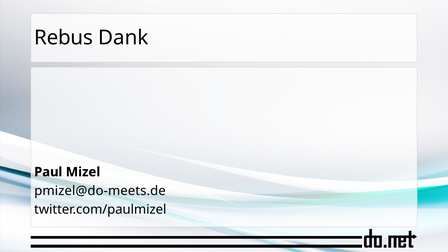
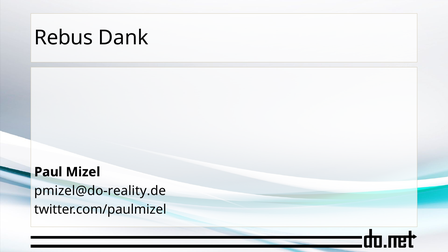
pmizel@do-meets.de: pmizel@do-meets.de -> pmizel@do-reality.de
